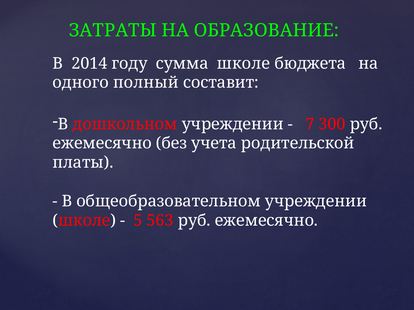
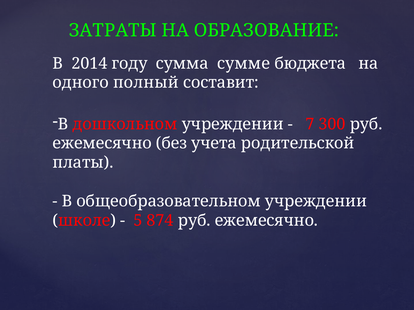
сумма школе: школе -> сумме
563: 563 -> 874
